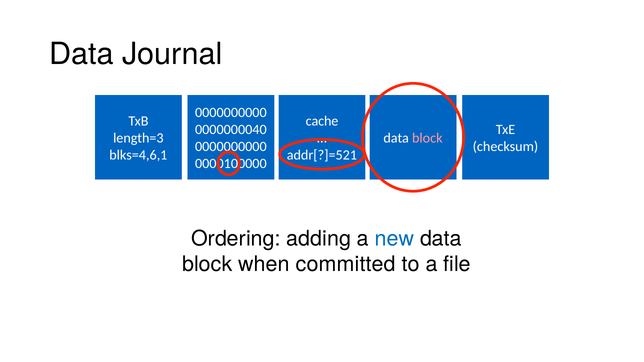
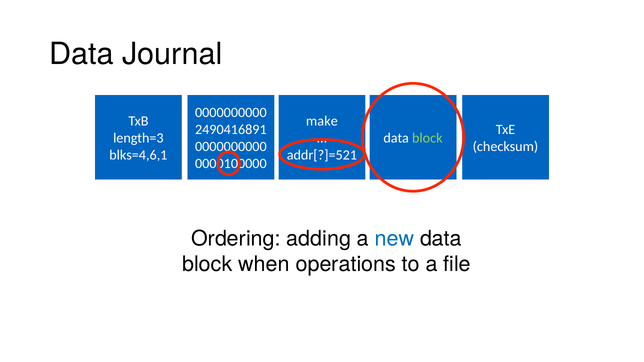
cache: cache -> make
0000000040: 0000000040 -> 2490416891
block at (427, 138) colour: pink -> light green
committed: committed -> operations
